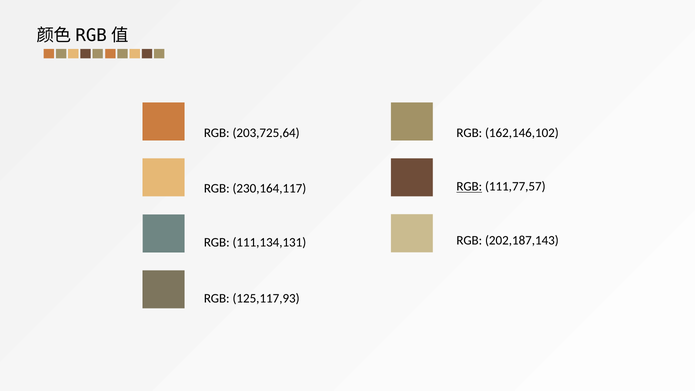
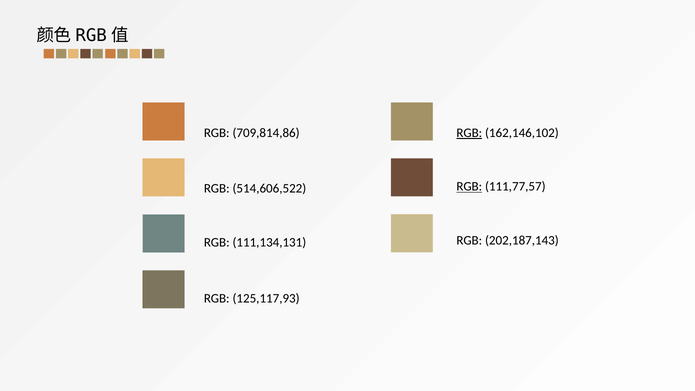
203,725,64: 203,725,64 -> 709,814,86
RGB at (469, 133) underline: none -> present
230,164,117: 230,164,117 -> 514,606,522
